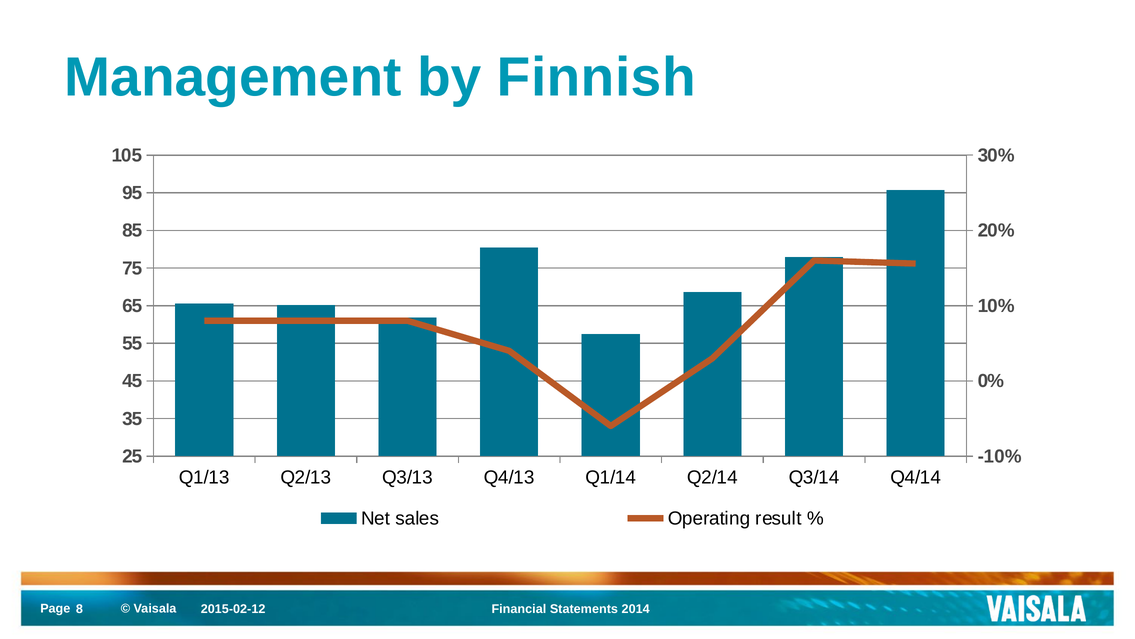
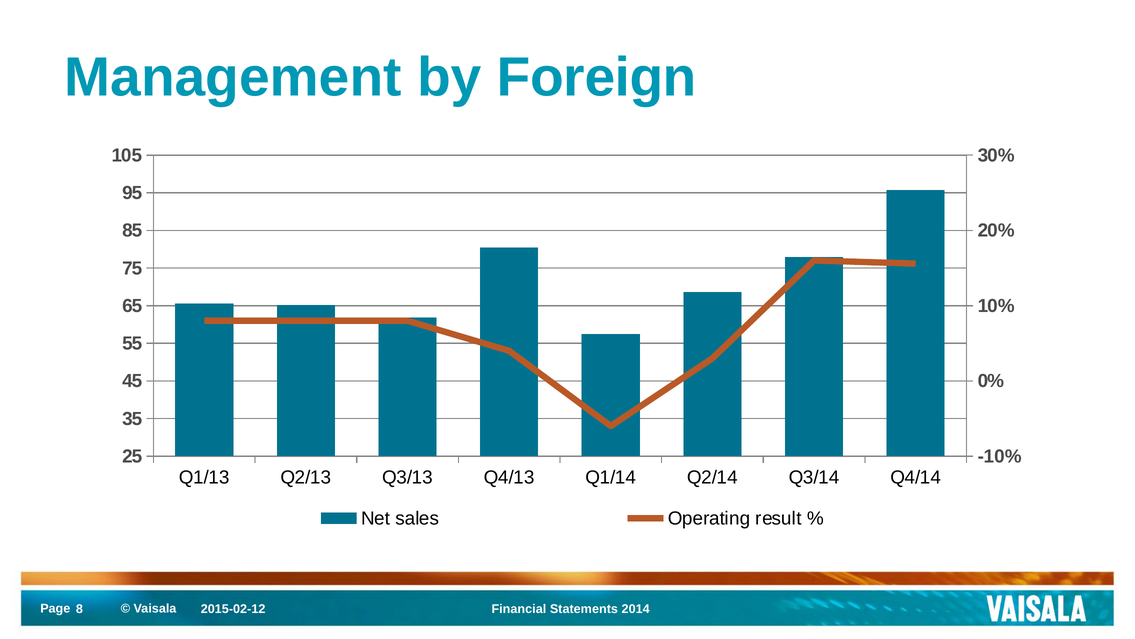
Finnish: Finnish -> Foreign
